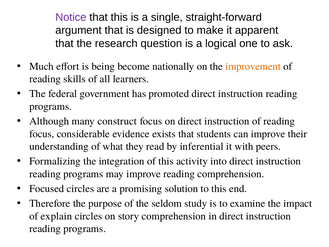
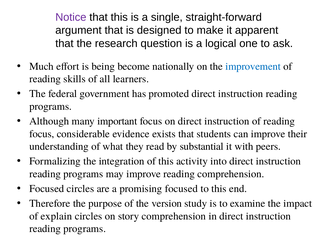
improvement colour: orange -> blue
construct: construct -> important
inferential: inferential -> substantial
promising solution: solution -> focused
seldom: seldom -> version
